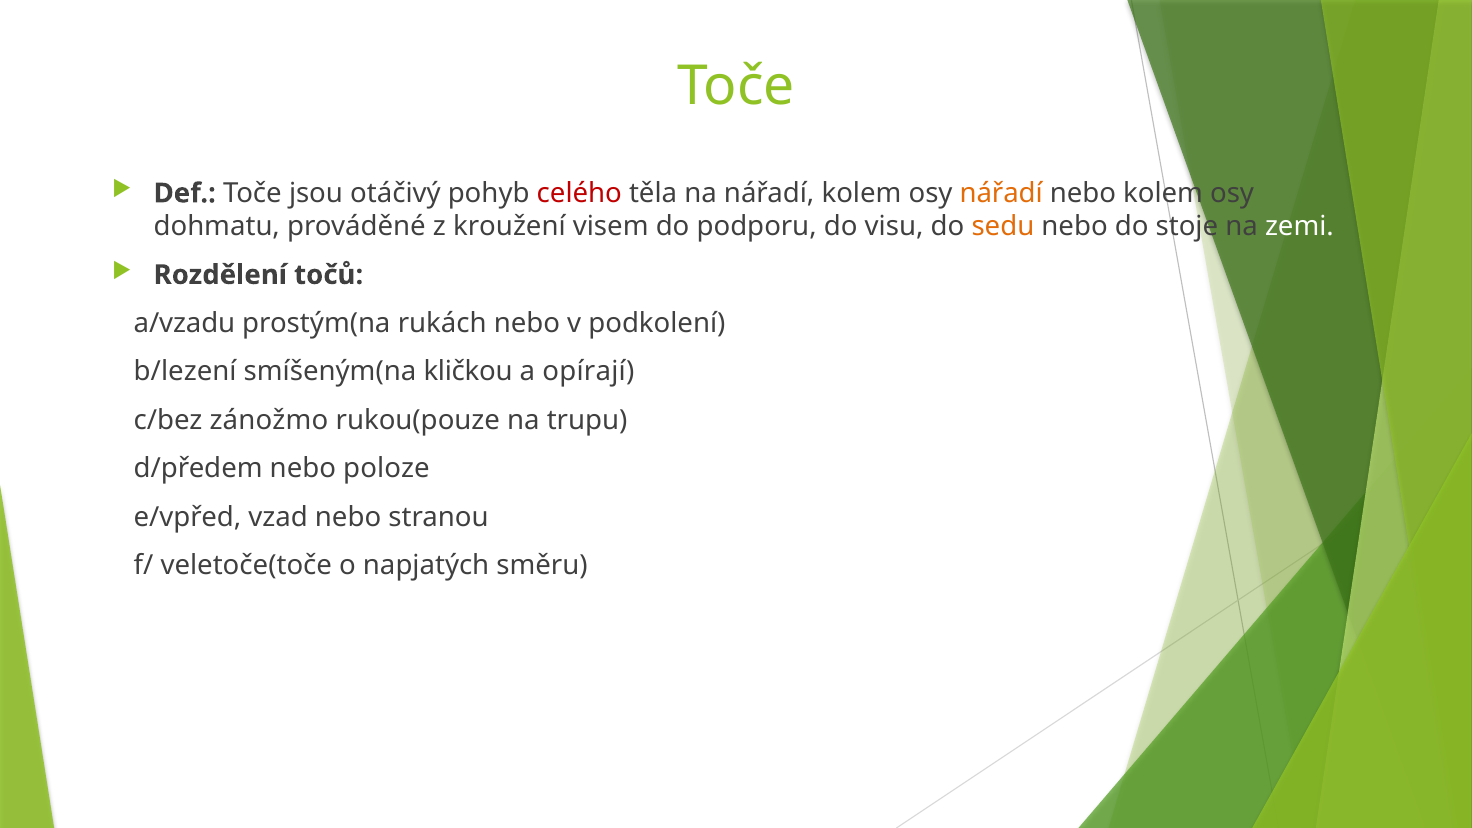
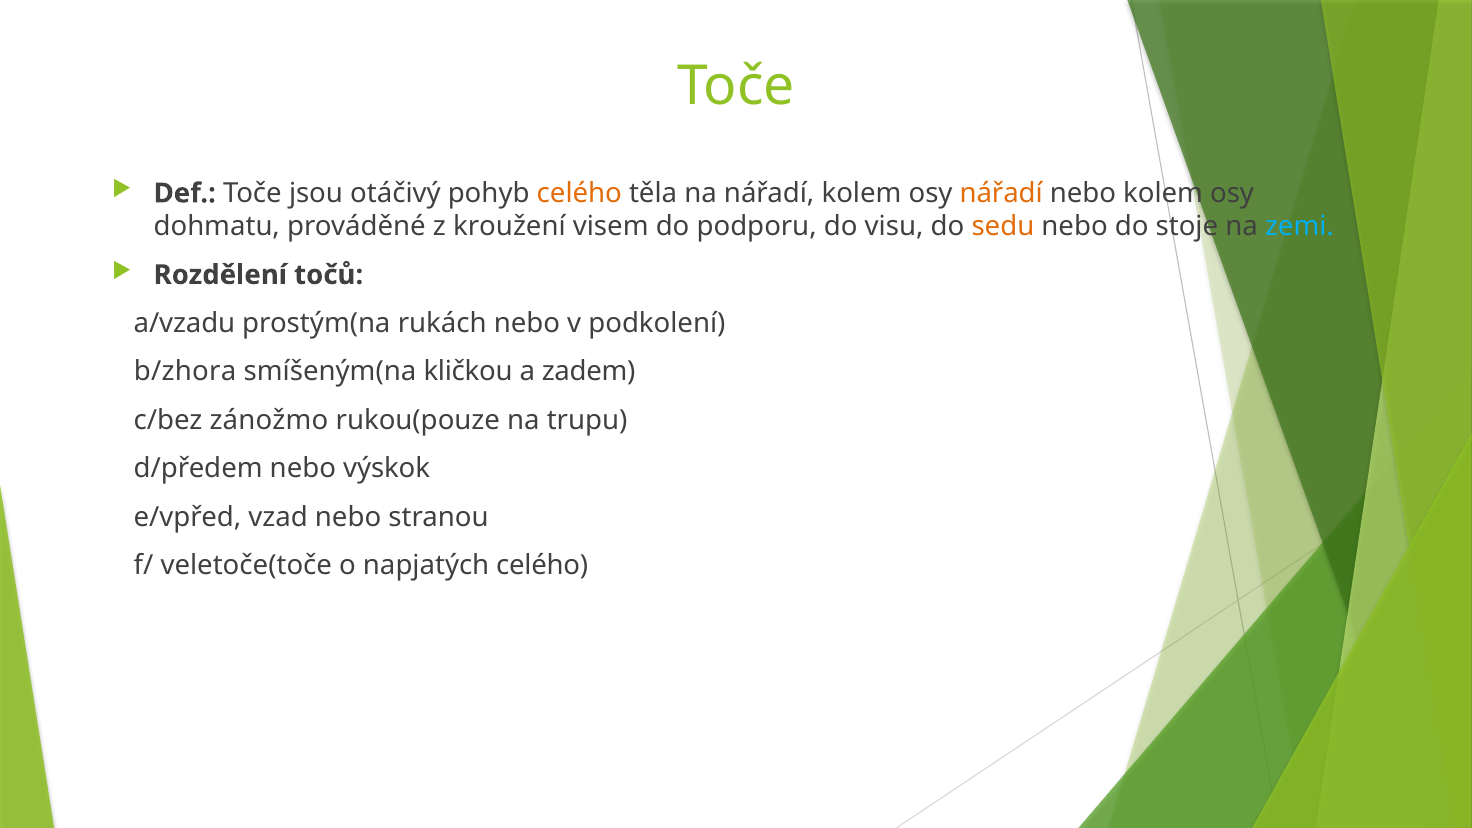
celého at (579, 193) colour: red -> orange
zemi colour: white -> light blue
b/lezení: b/lezení -> b/zhora
opírají: opírají -> zadem
poloze: poloze -> výskok
napjatých směru: směru -> celého
